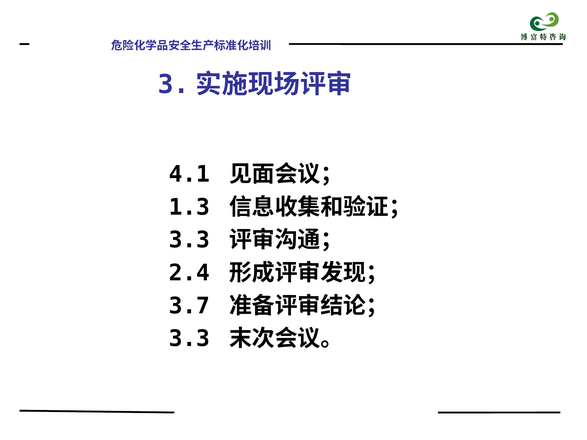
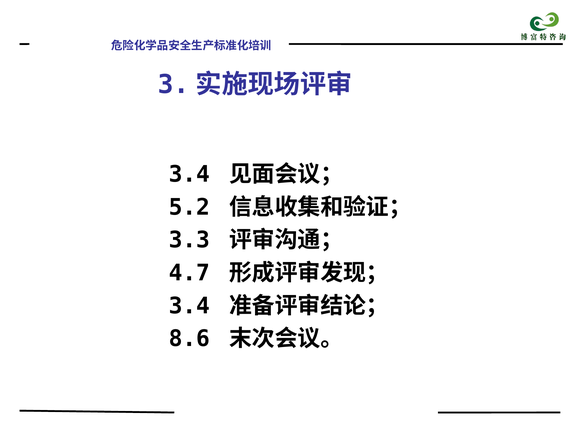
4.1 at (189, 174): 4.1 -> 3.4
1.3: 1.3 -> 5.2
2.4: 2.4 -> 4.7
3.7 at (189, 306): 3.7 -> 3.4
3.3 at (189, 339): 3.3 -> 8.6
